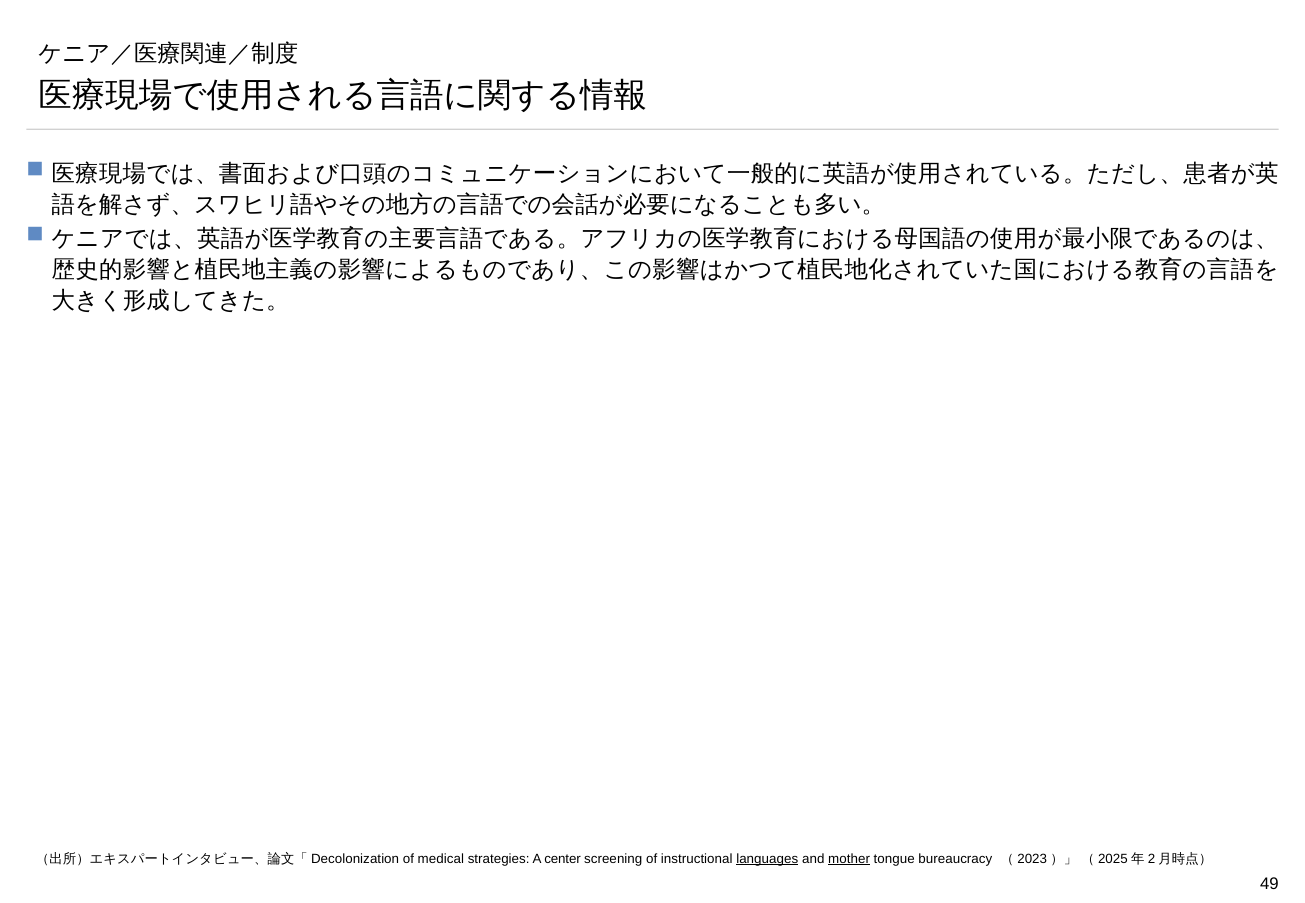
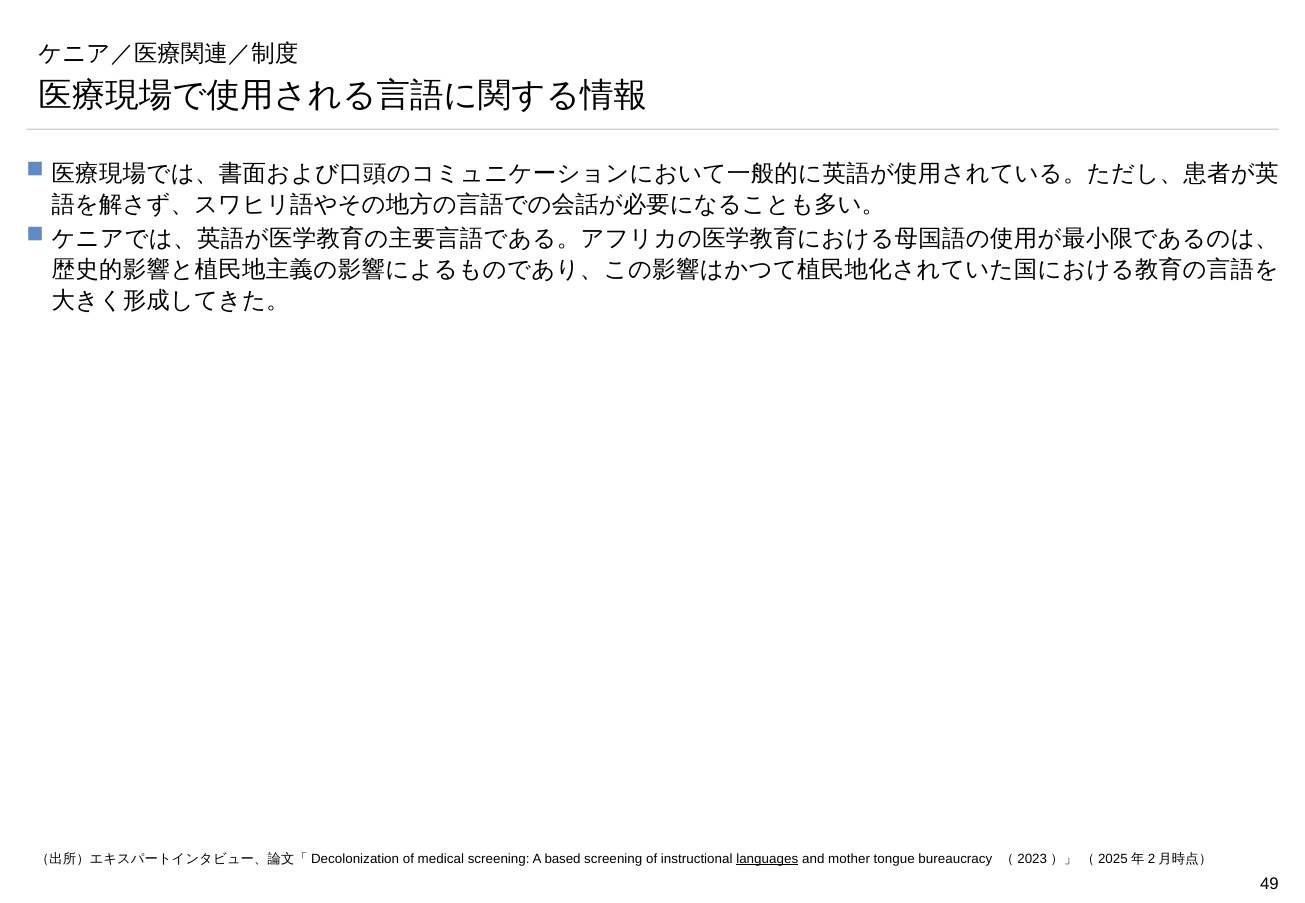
medical strategies: strategies -> screening
center: center -> based
mother underline: present -> none
